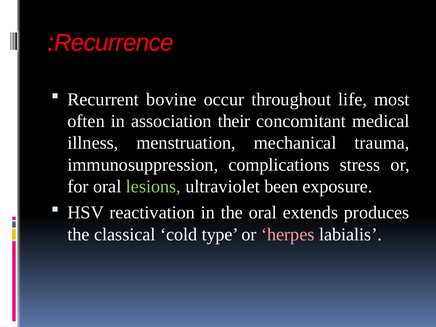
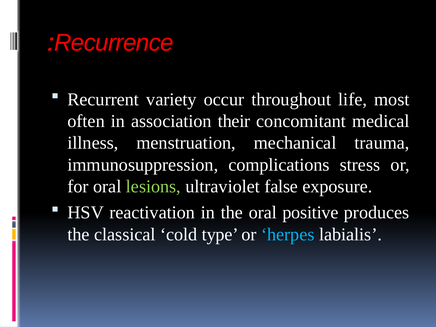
bovine: bovine -> variety
been: been -> false
extends: extends -> positive
herpes colour: pink -> light blue
